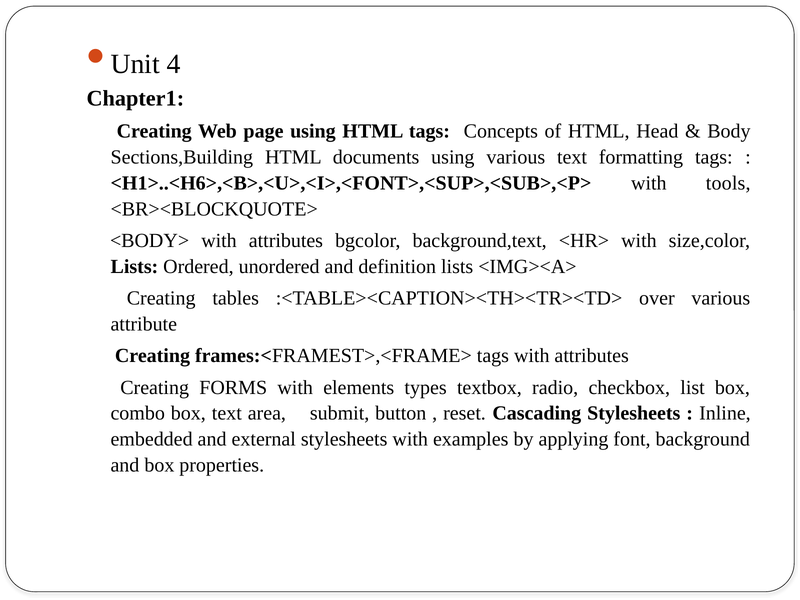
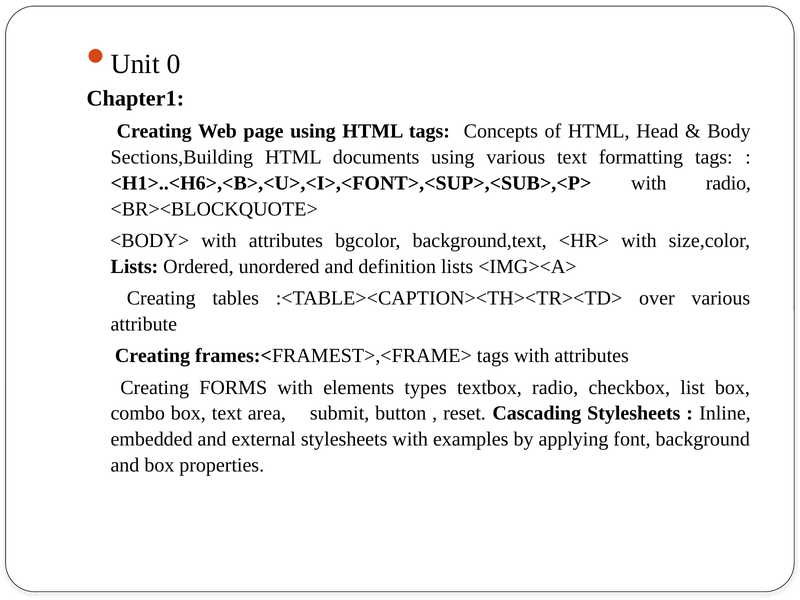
4: 4 -> 0
with tools: tools -> radio
